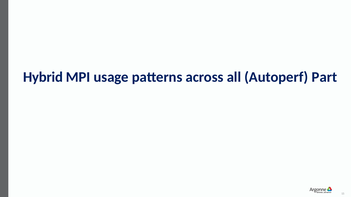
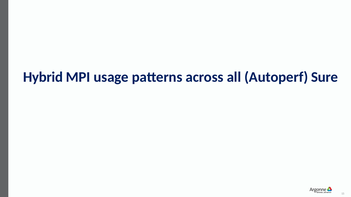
Part: Part -> Sure
